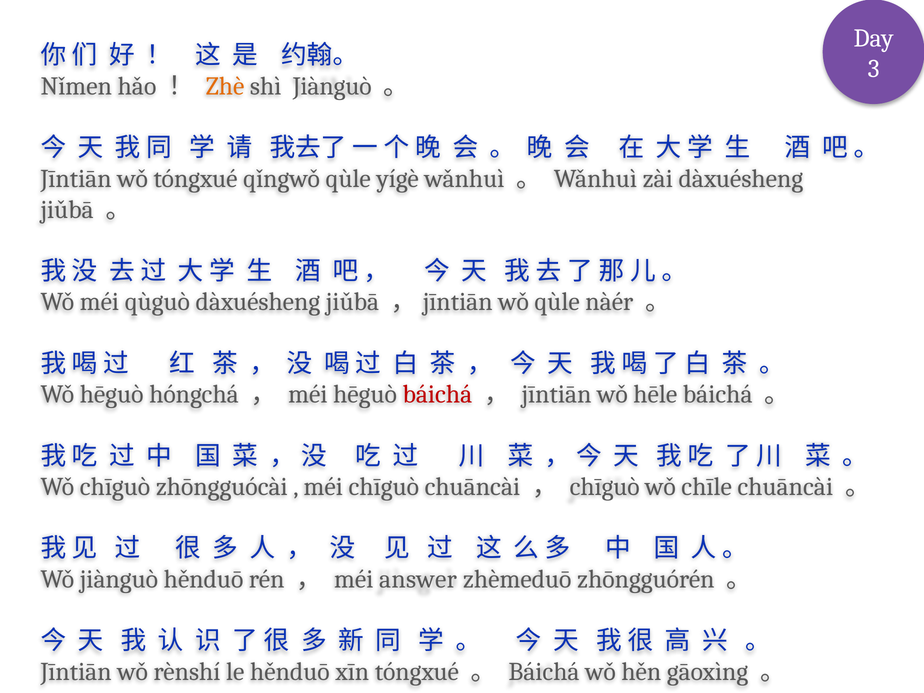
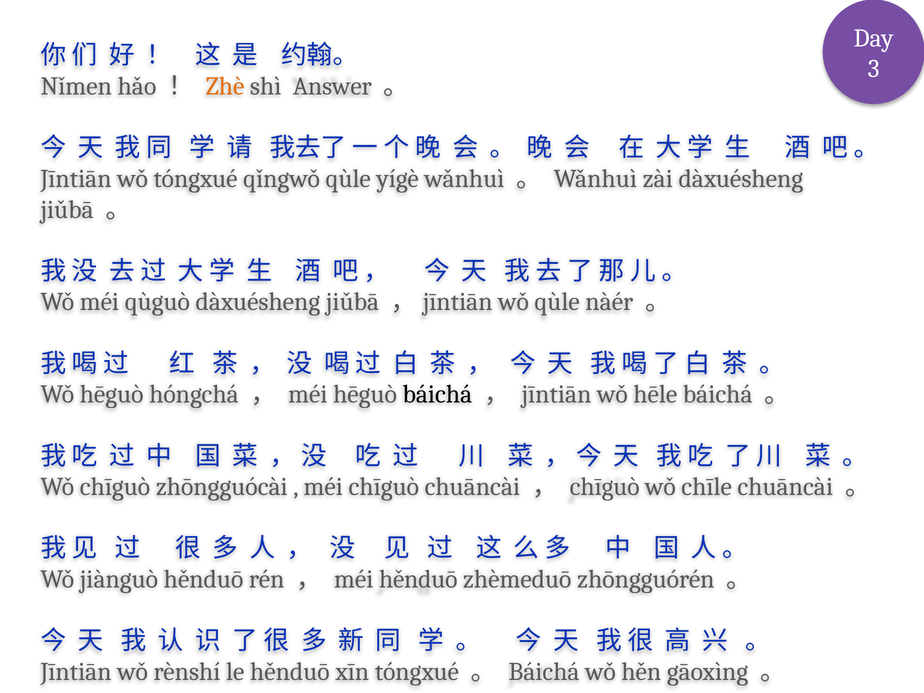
shì Jiànguò: Jiànguò -> Answer
báichá at (437, 394) colour: red -> black
méi answer: answer -> hěnduō
